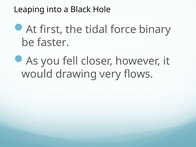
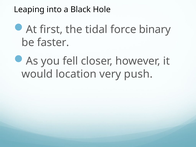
drawing: drawing -> location
flows: flows -> push
